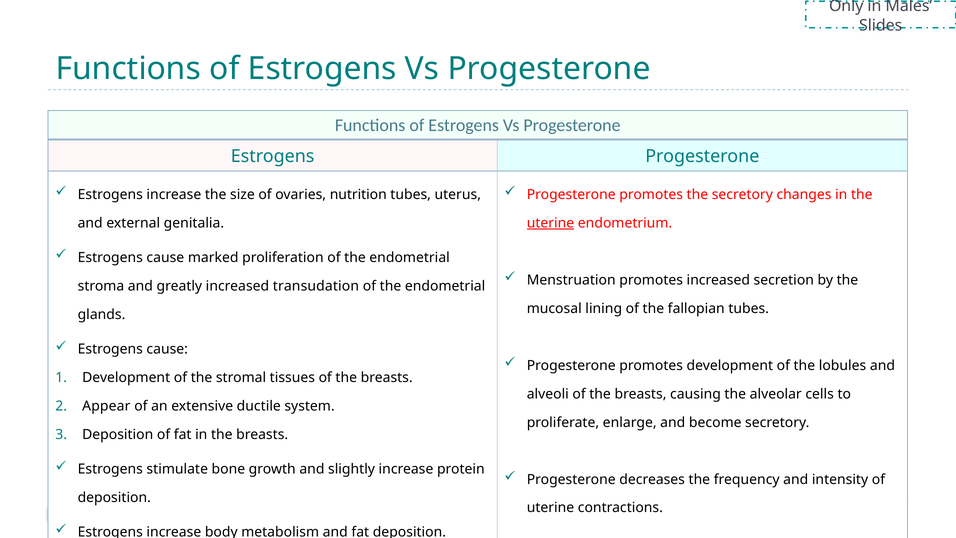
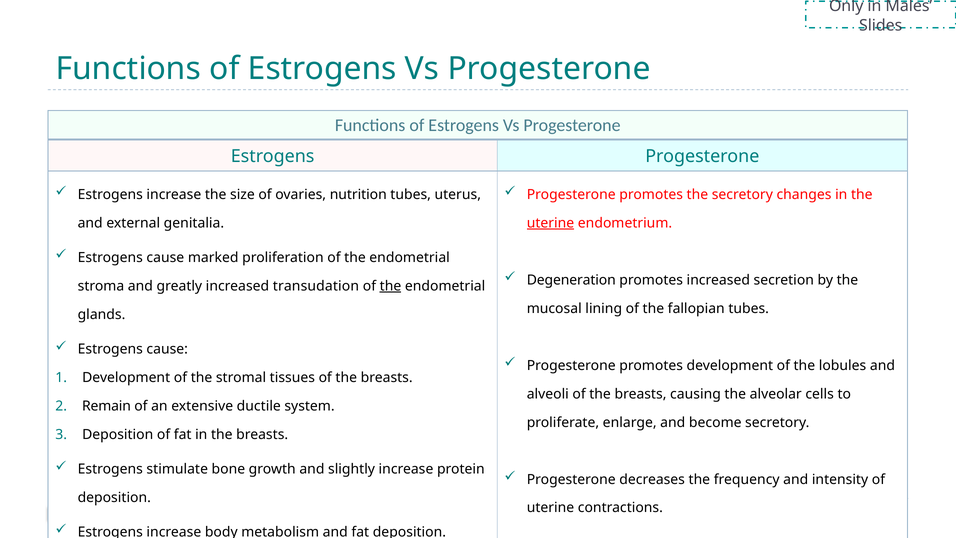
Menstruation: Menstruation -> Degeneration
the at (390, 286) underline: none -> present
Appear: Appear -> Remain
